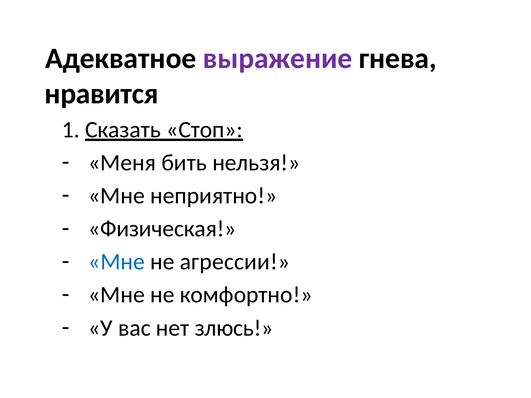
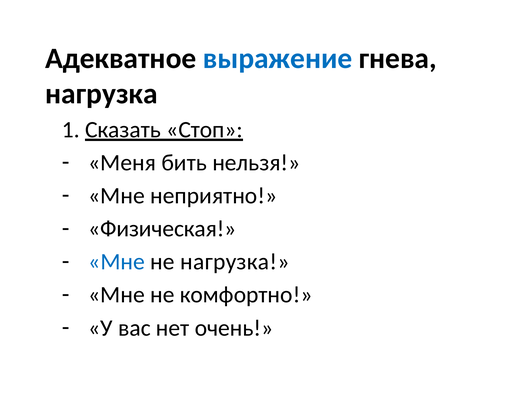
выражение colour: purple -> blue
нравится at (102, 94): нравится -> нагрузка
не агрессии: агрессии -> нагрузка
злюсь: злюсь -> очень
